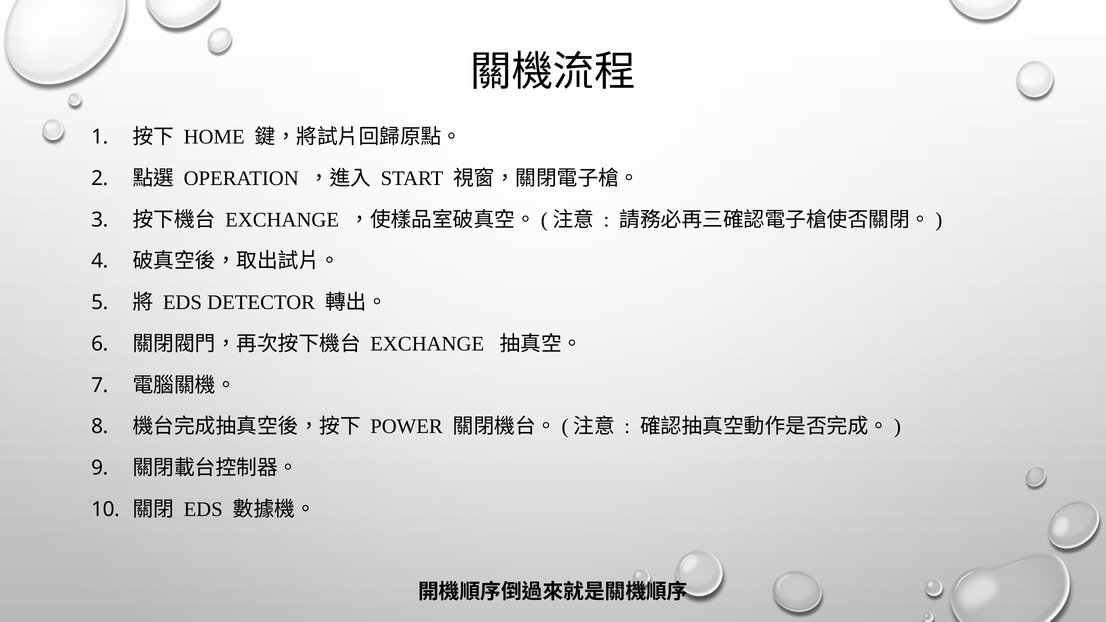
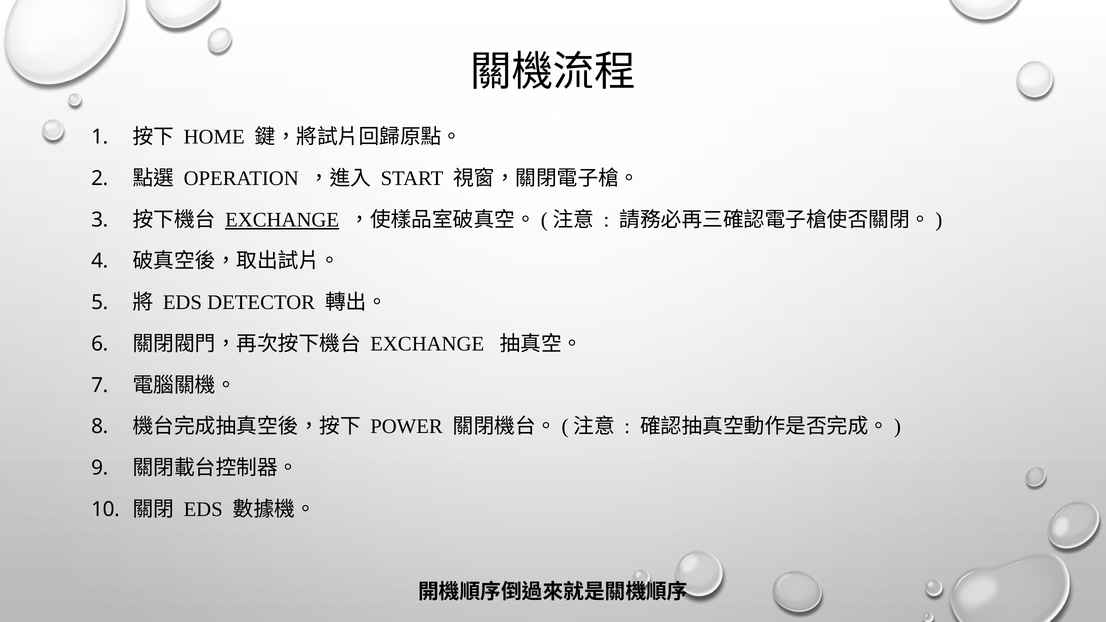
EXCHANGE at (282, 220) underline: none -> present
